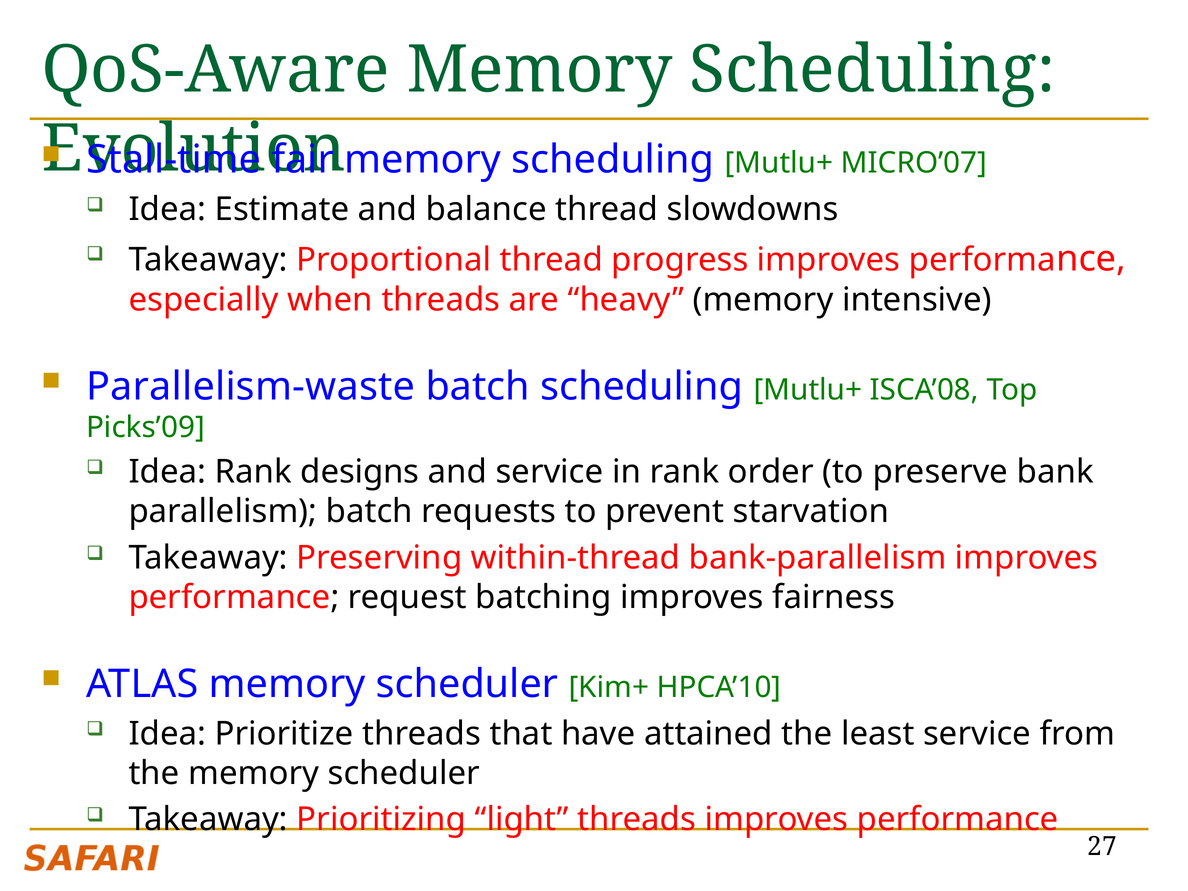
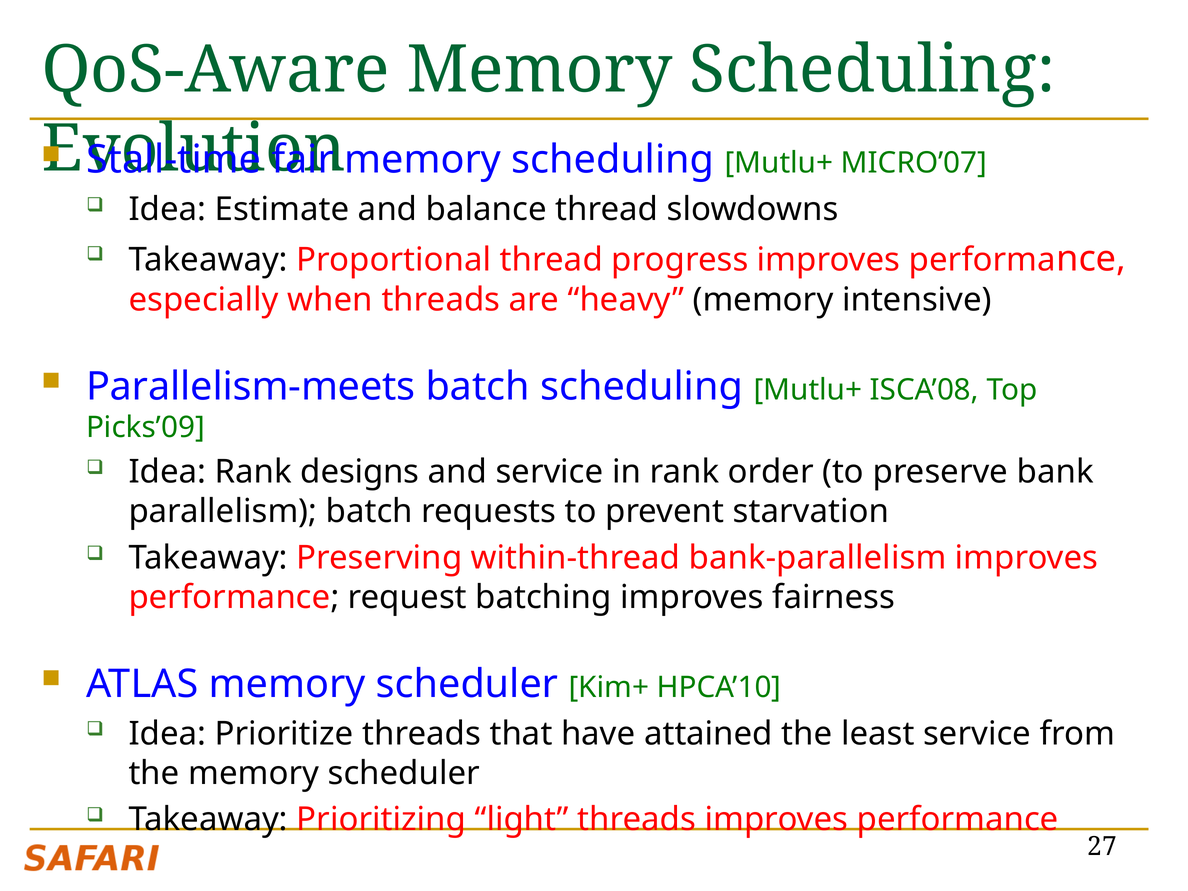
Parallelism-waste: Parallelism-waste -> Parallelism-meets
